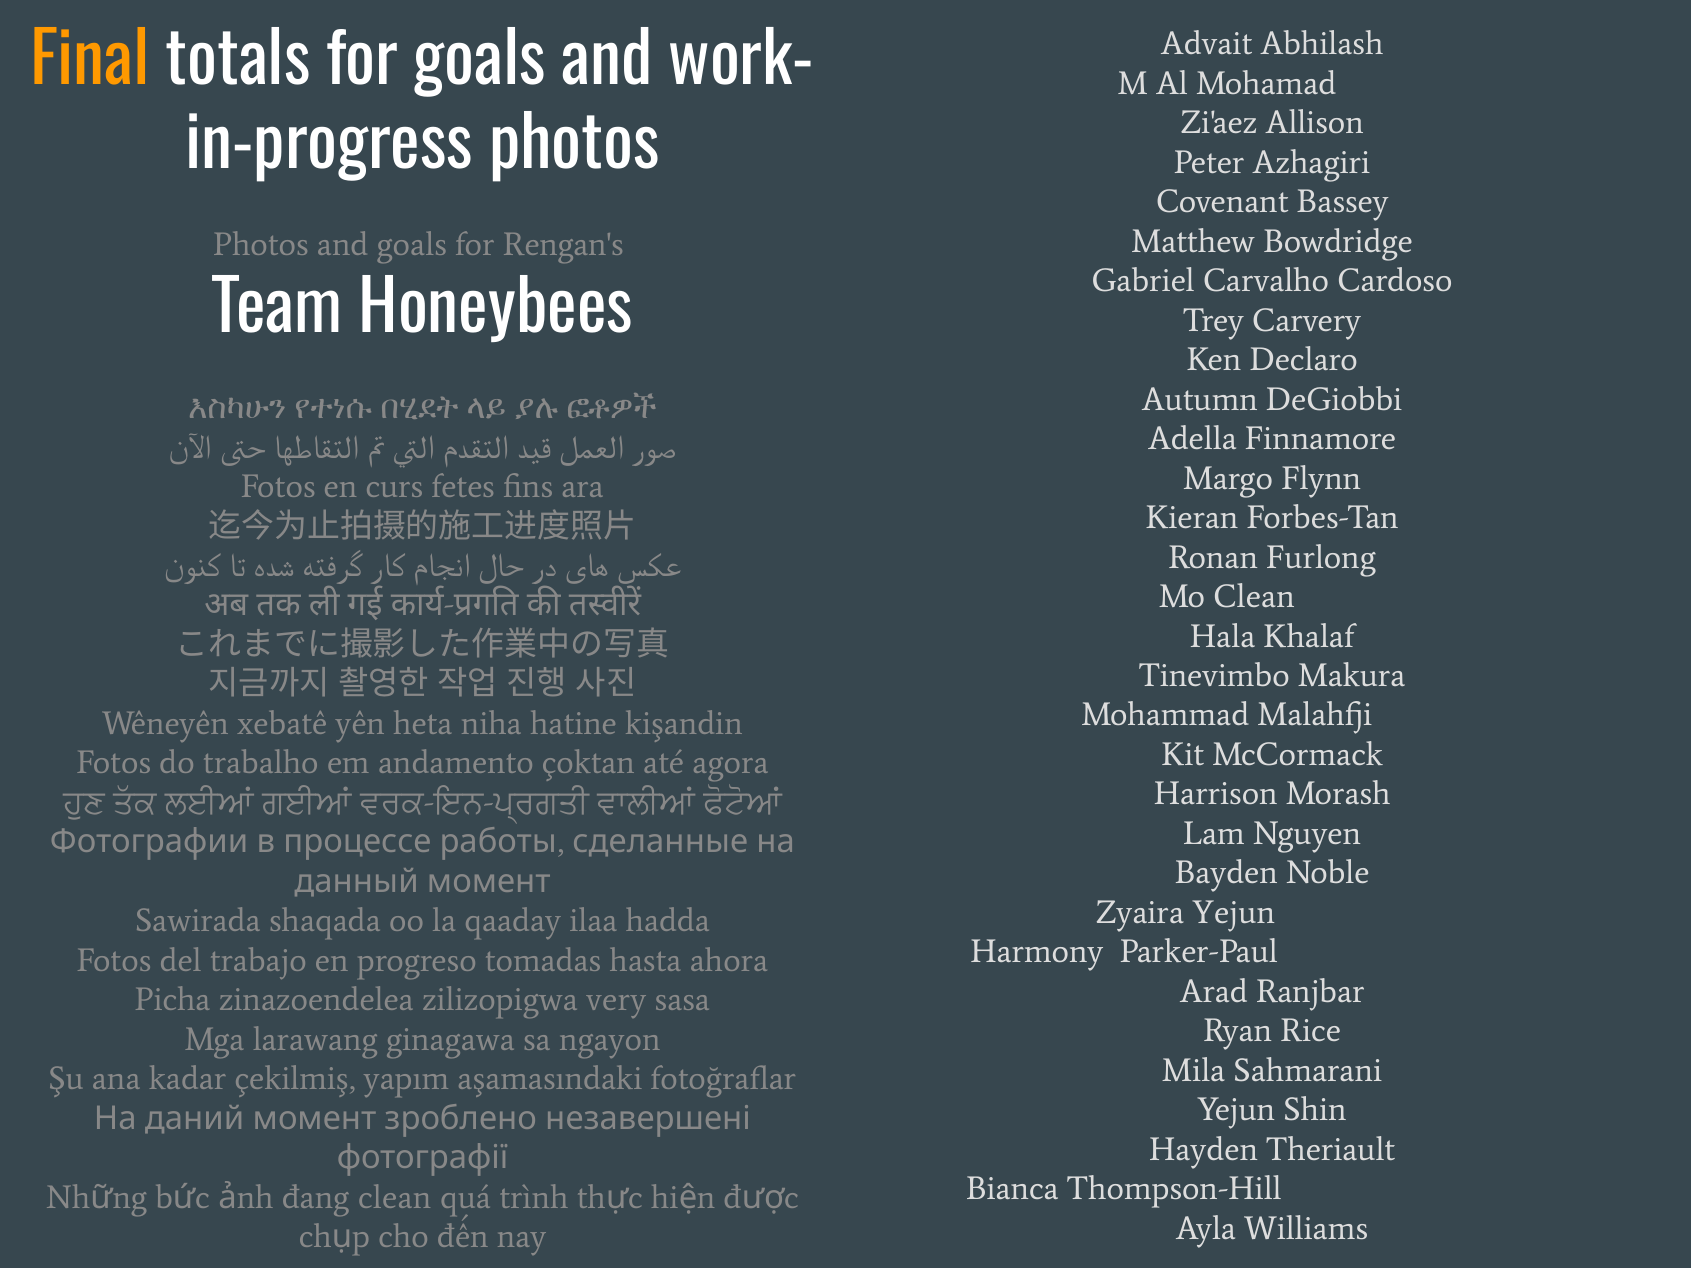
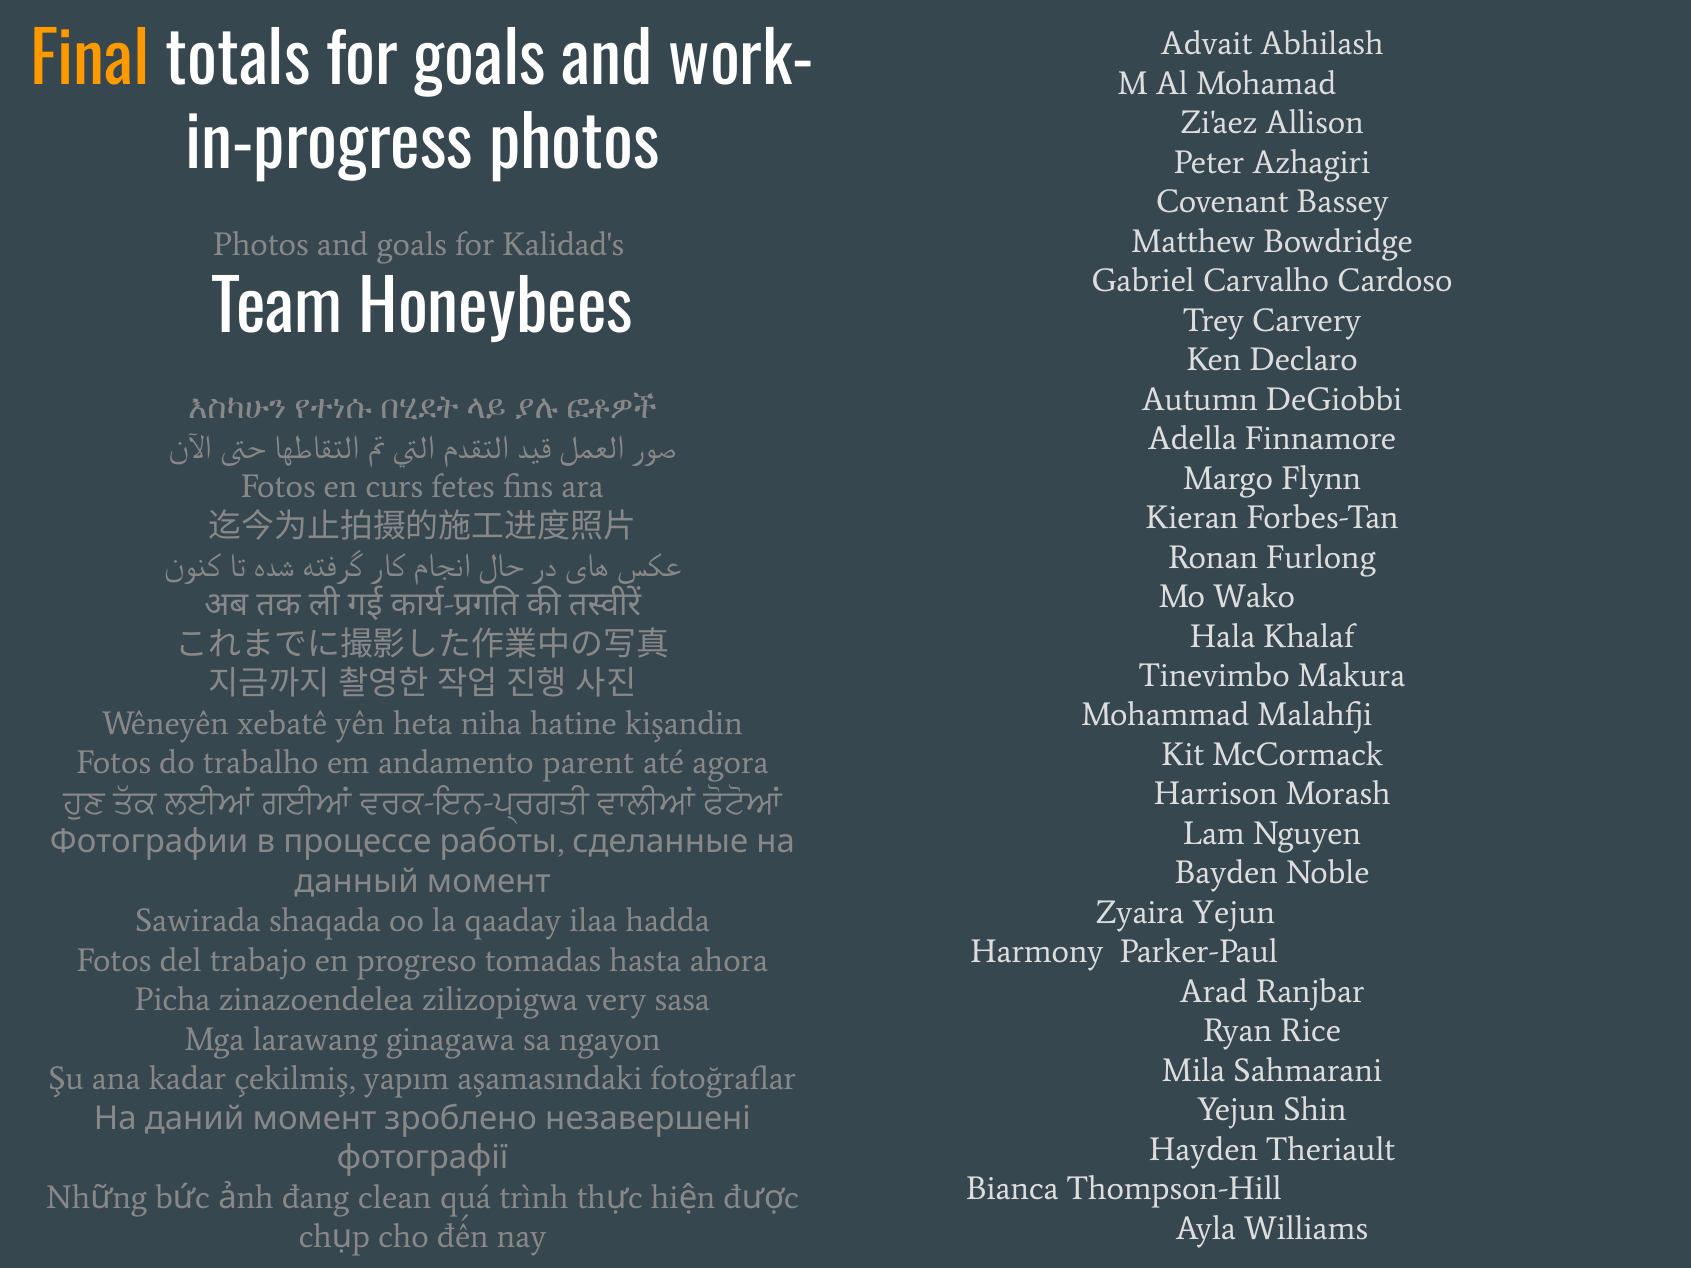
Rengan's: Rengan's -> Kalidad's
Mo Clean: Clean -> Wako
çoktan: çoktan -> parent
